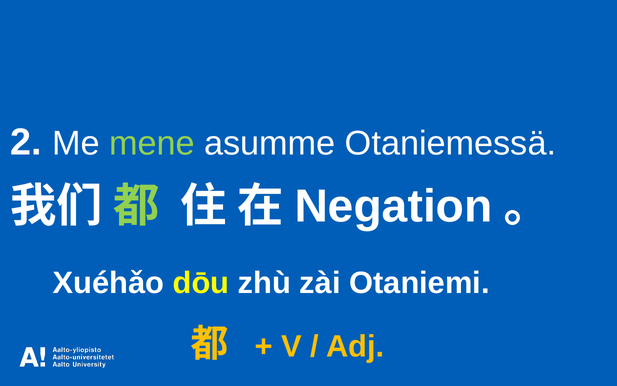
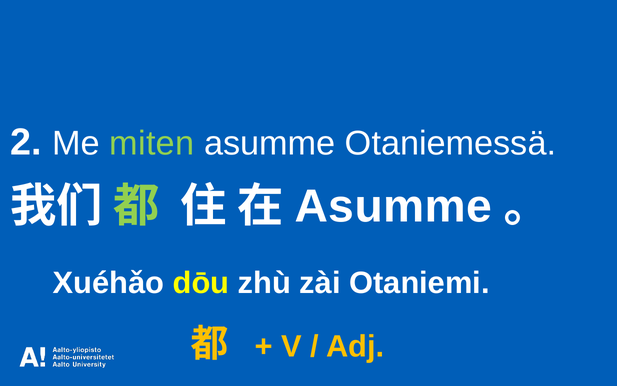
mene: mene -> miten
Negation at (393, 206): Negation -> Asumme
